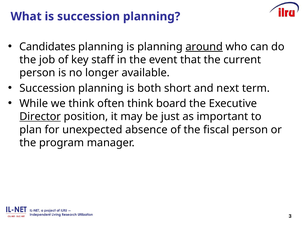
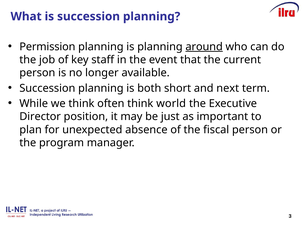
Candidates: Candidates -> Permission
board: board -> world
Director underline: present -> none
